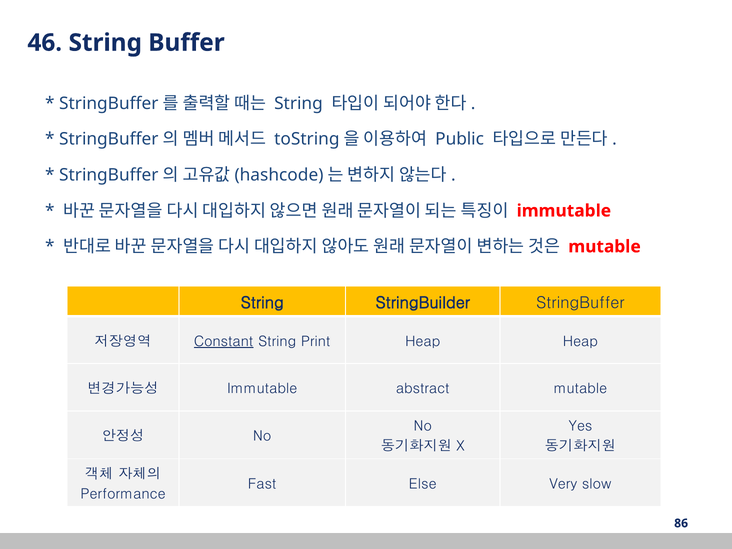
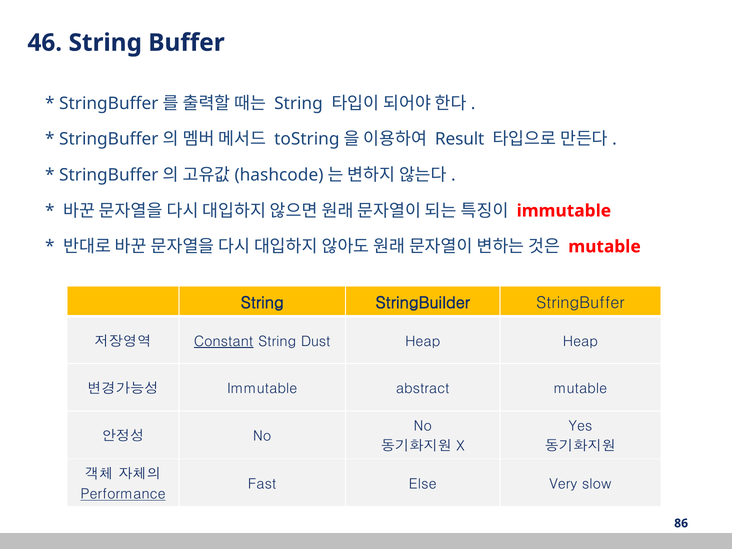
Public: Public -> Result
Print: Print -> Dust
Performance underline: none -> present
